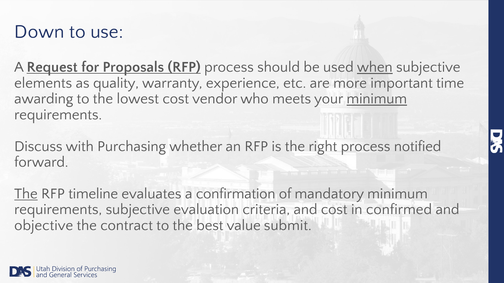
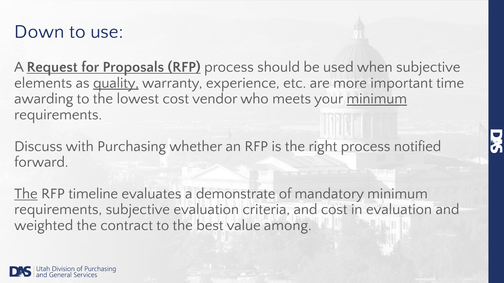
when underline: present -> none
quality underline: none -> present
confirmation: confirmation -> demonstrate
in confirmed: confirmed -> evaluation
objective: objective -> weighted
submit: submit -> among
